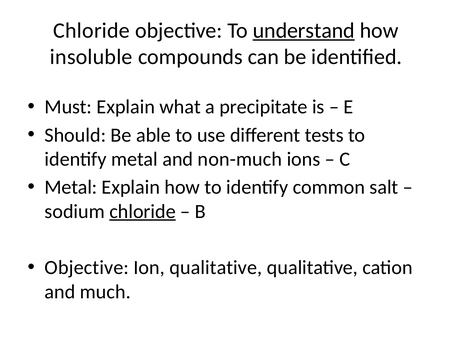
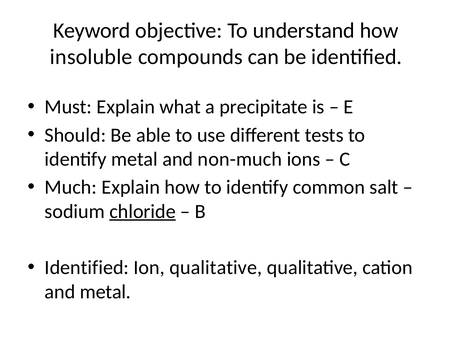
Chloride at (92, 31): Chloride -> Keyword
understand underline: present -> none
Metal at (71, 187): Metal -> Much
Objective at (87, 268): Objective -> Identified
and much: much -> metal
